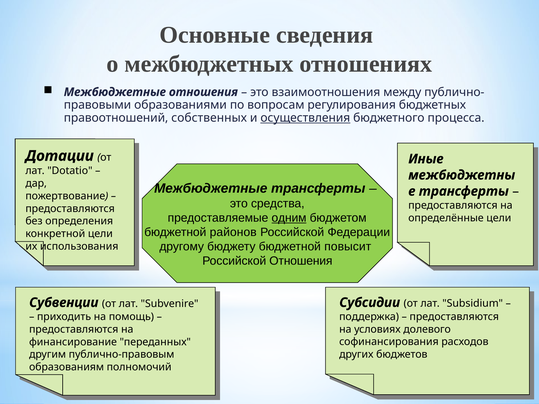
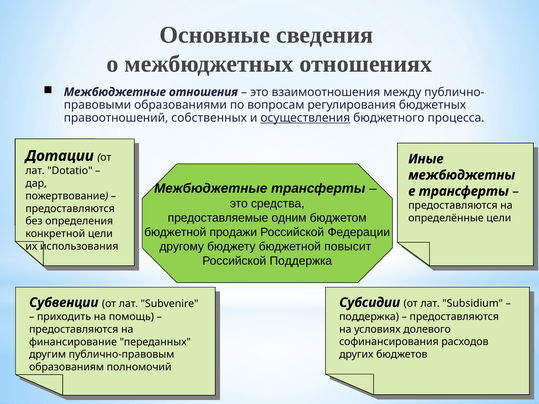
одним underline: present -> none
районов: районов -> продажи
Российской Отношения: Отношения -> Поддержка
